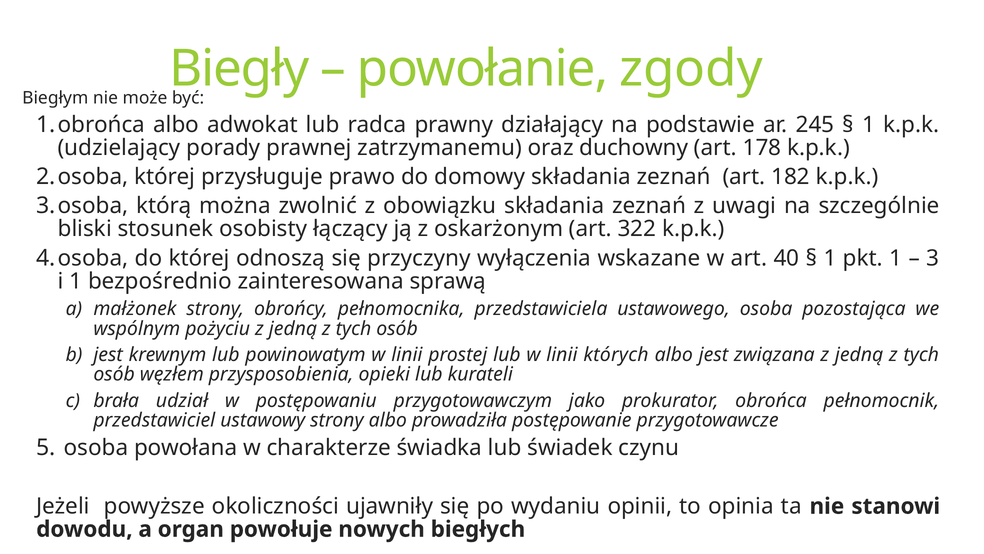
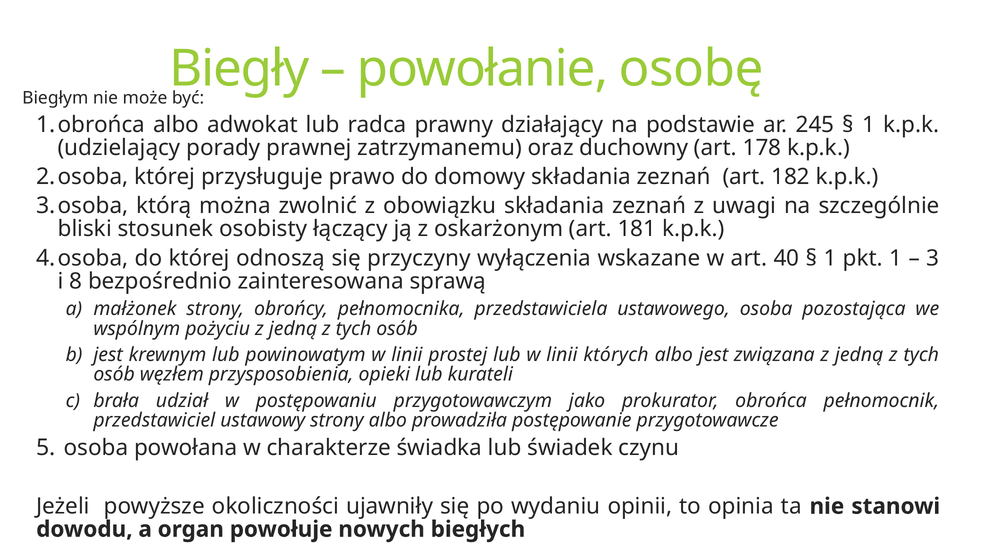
zgody: zgody -> osobę
322: 322 -> 181
i 1: 1 -> 8
